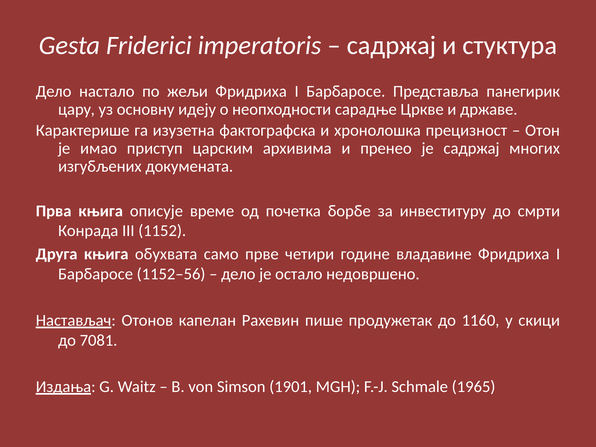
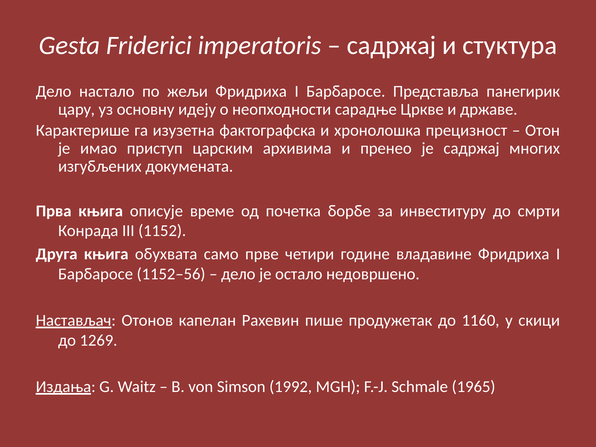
7081: 7081 -> 1269
1901: 1901 -> 1992
